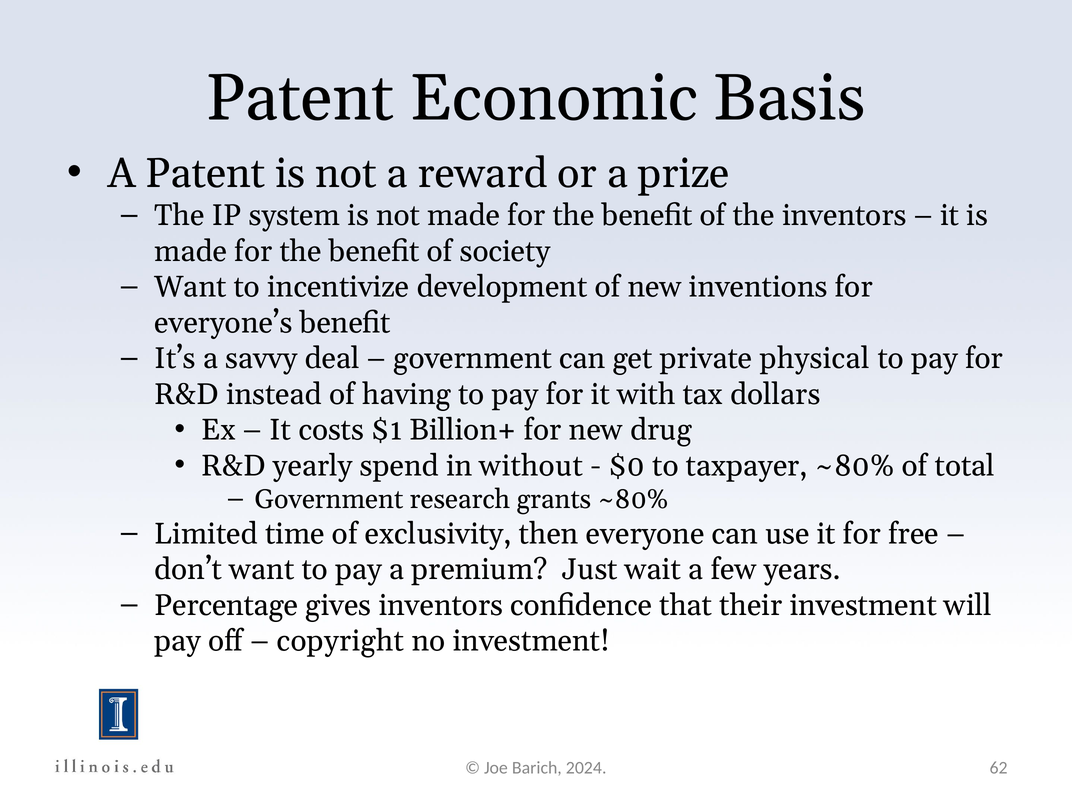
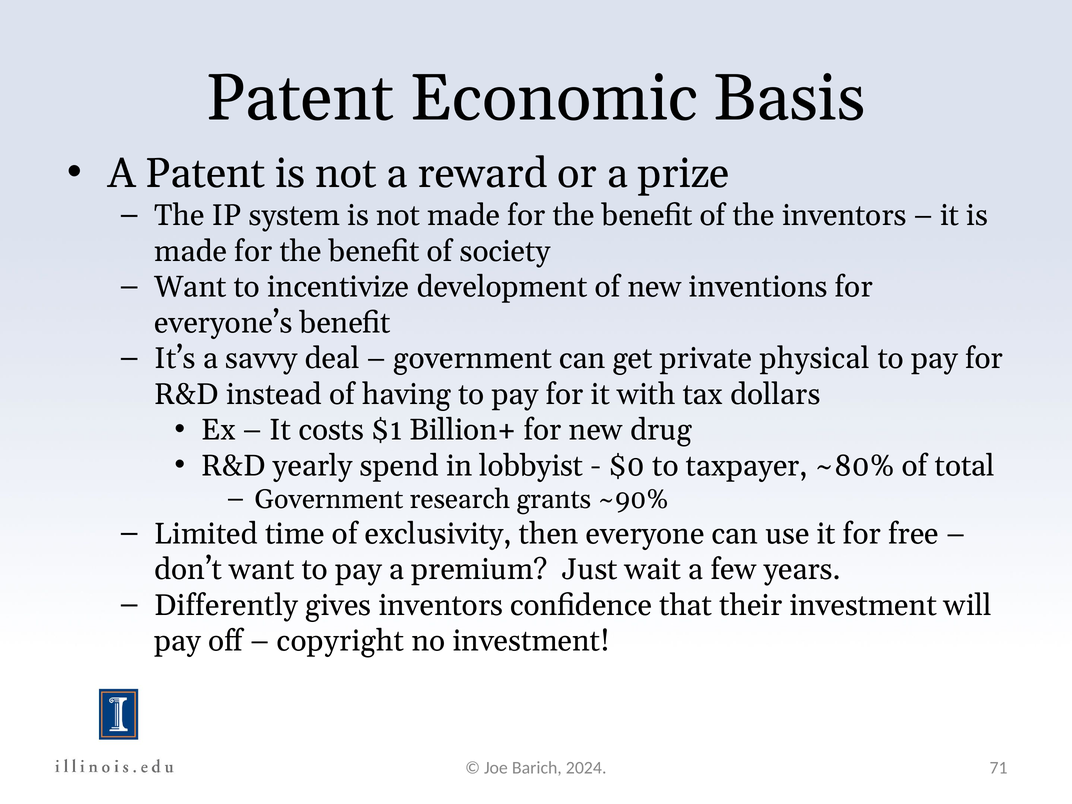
without: without -> lobbyist
grants ~80%: ~80% -> ~90%
Percentage: Percentage -> Differently
62: 62 -> 71
